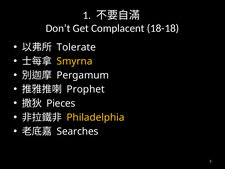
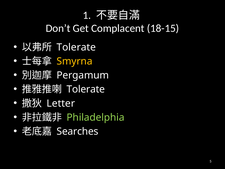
18-18: 18-18 -> 18-15
Prophet at (86, 89): Prophet -> Tolerate
Pieces: Pieces -> Letter
Philadelphia colour: yellow -> light green
